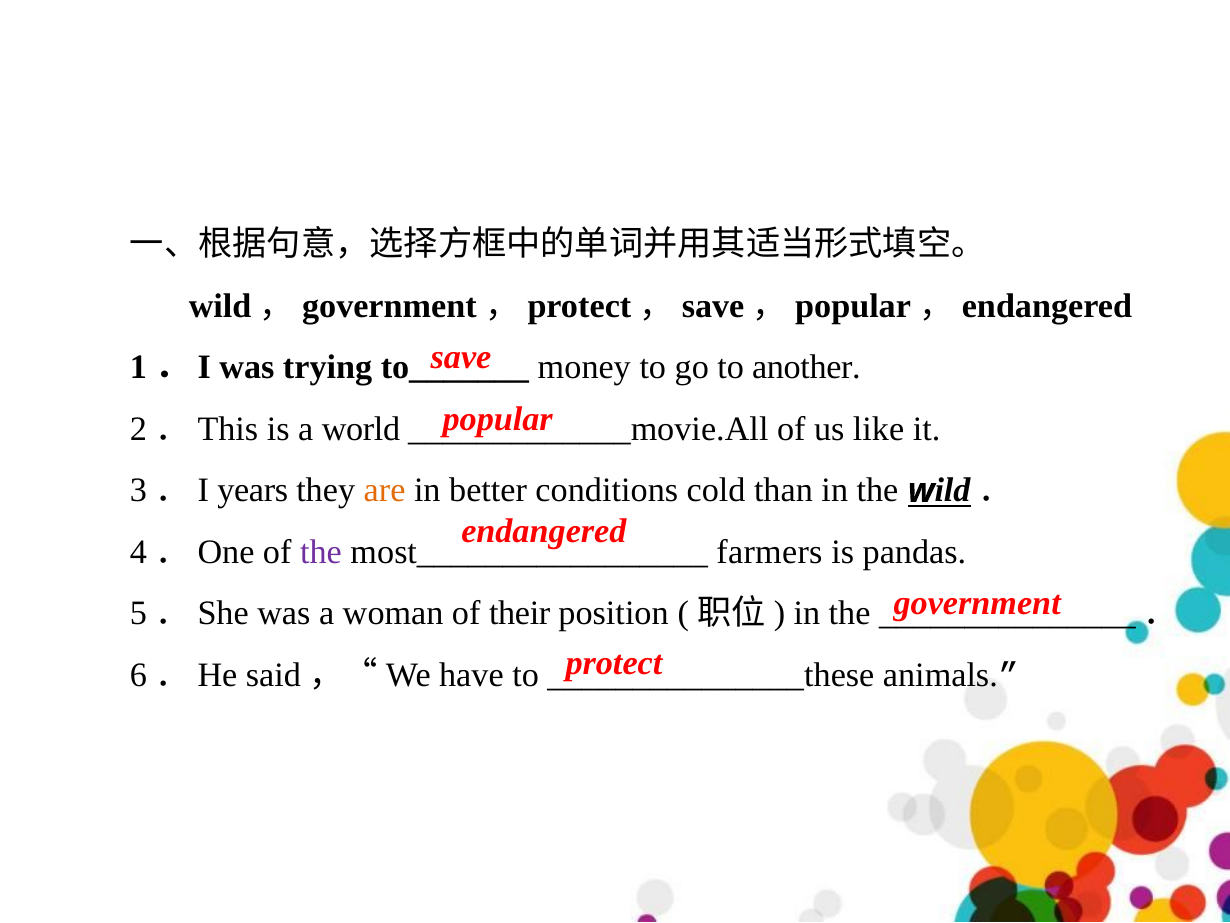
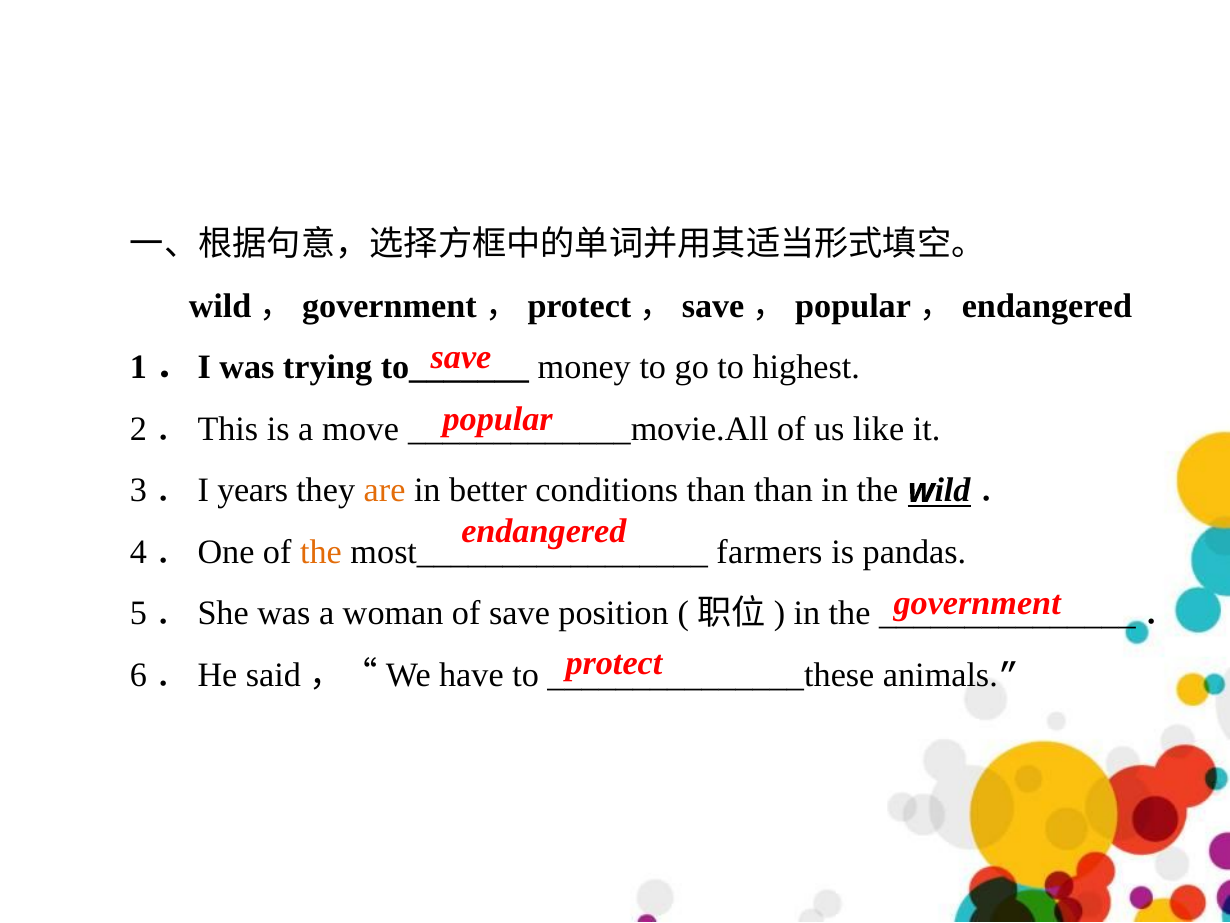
another: another -> highest
world: world -> move
conditions cold: cold -> than
the at (321, 552) colour: purple -> orange
of their: their -> save
